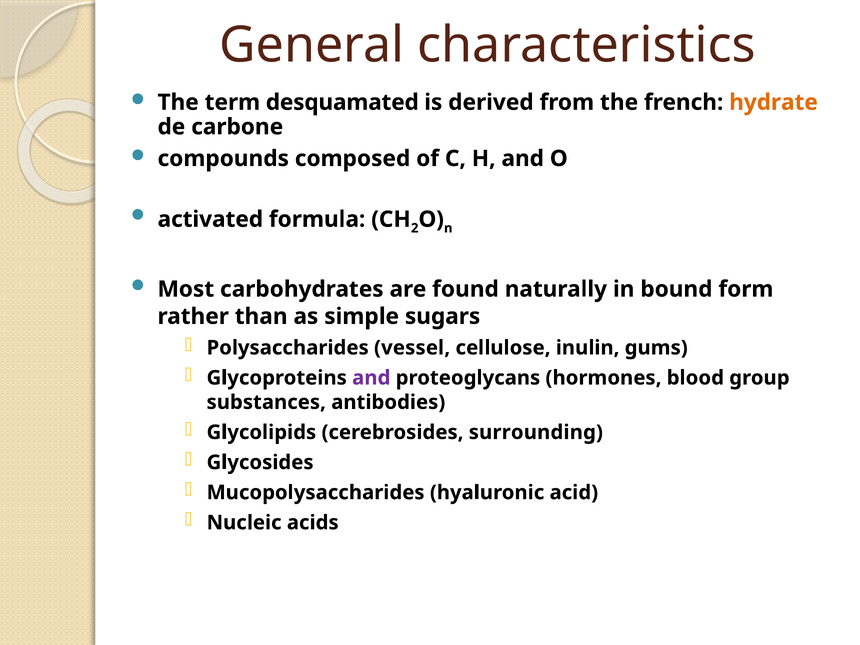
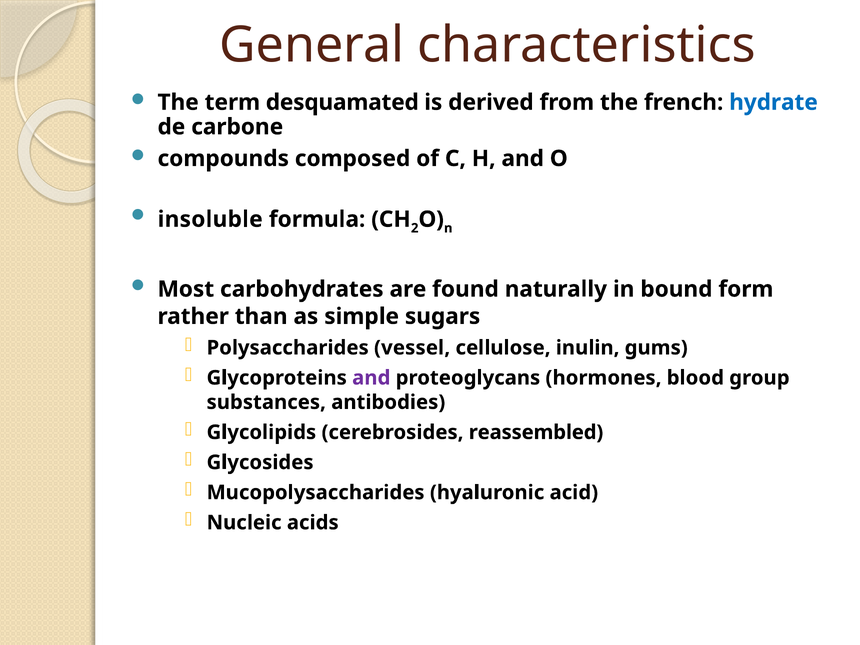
hydrate colour: orange -> blue
activated: activated -> insoluble
surrounding: surrounding -> reassembled
